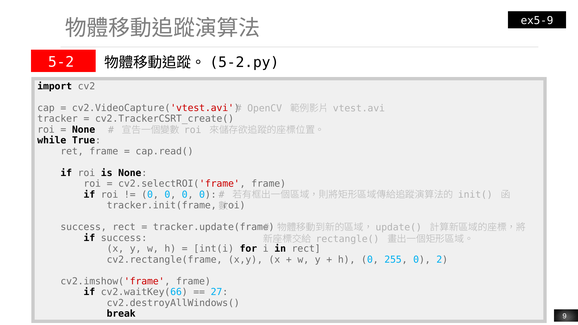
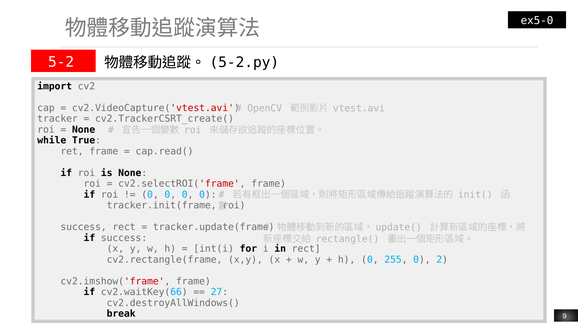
ex5-9: ex5-9 -> ex5-0
